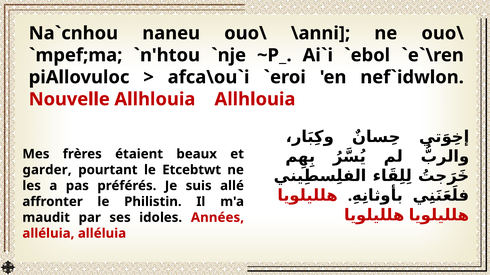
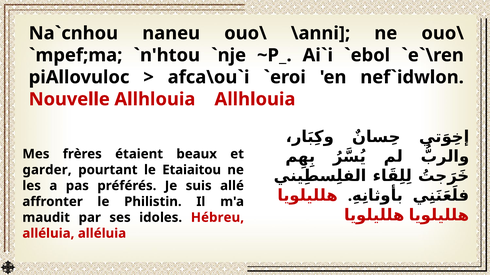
Etcebtwt: Etcebtwt -> Etaiaitou
Années: Années -> Hébreu
